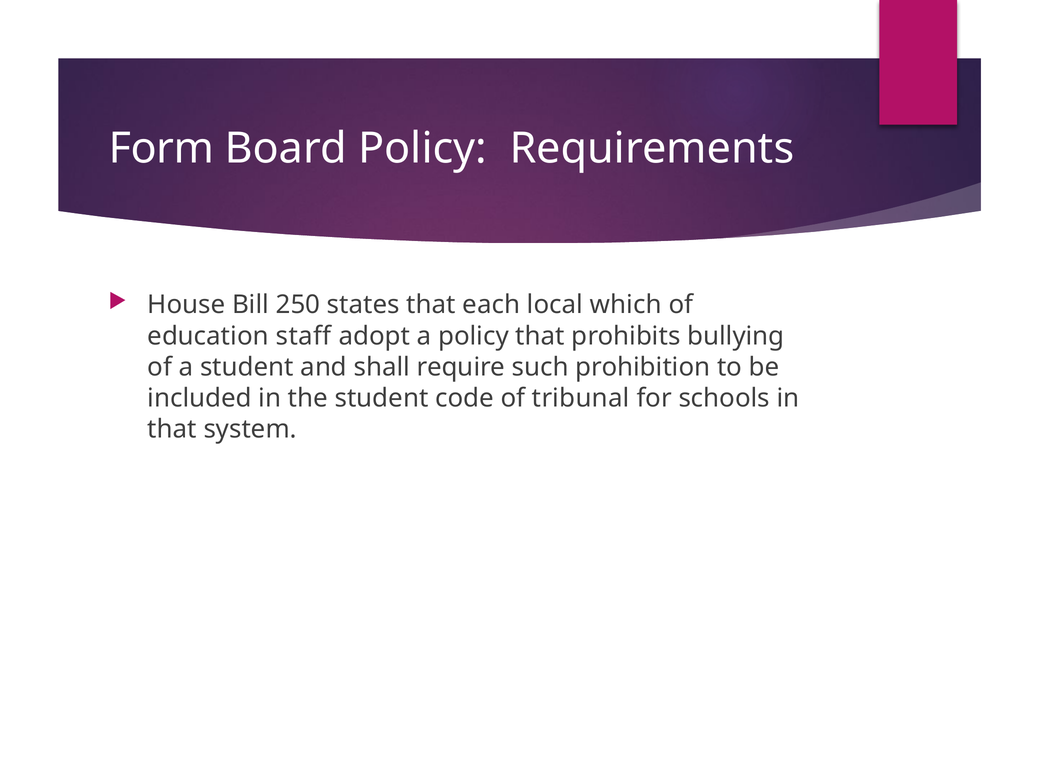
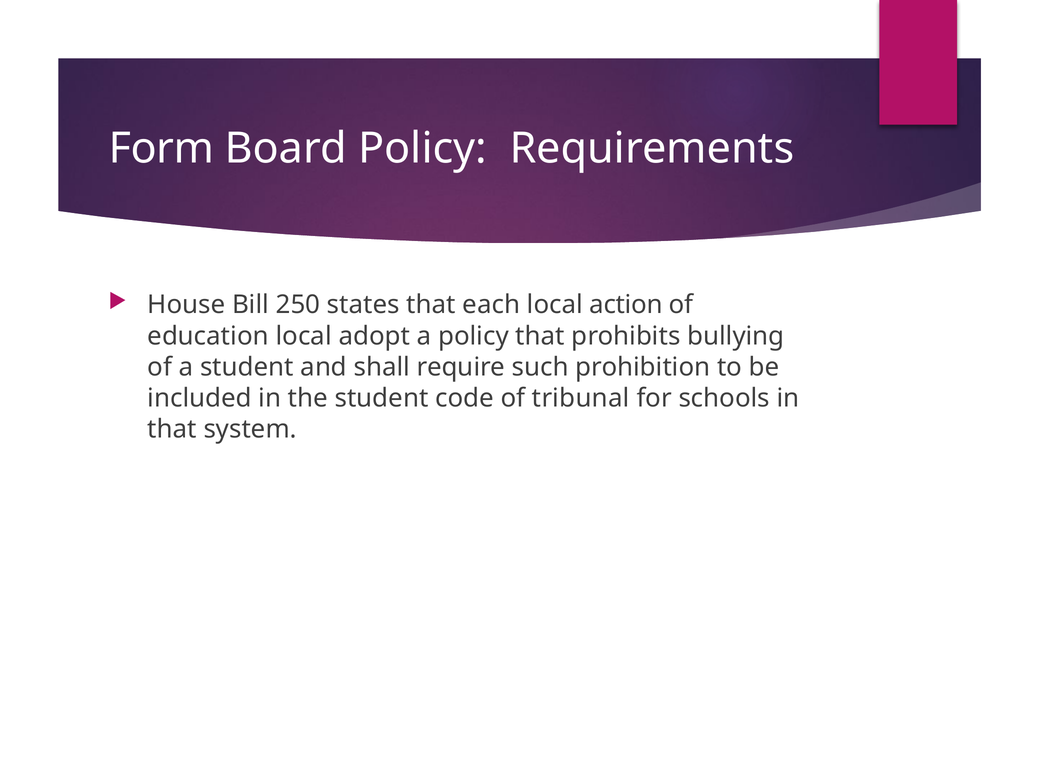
which: which -> action
education staff: staff -> local
